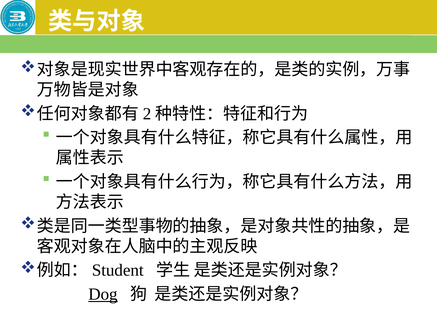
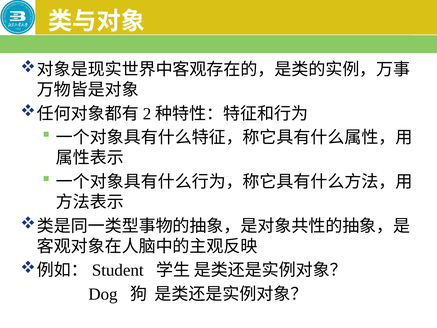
Dog underline: present -> none
